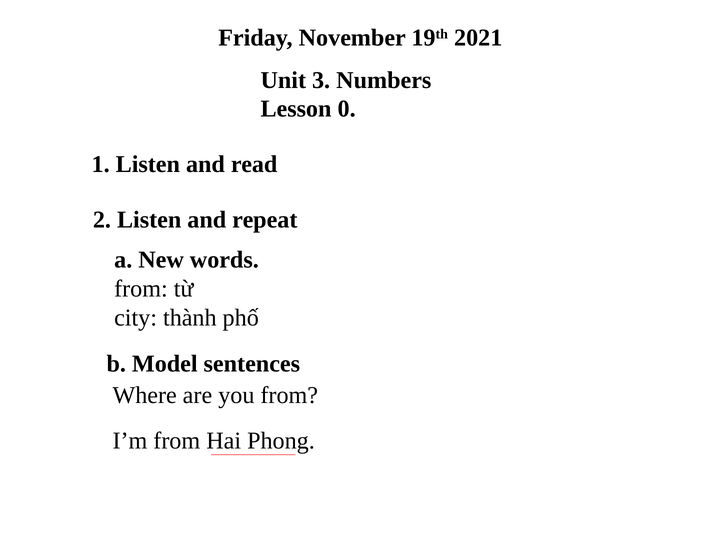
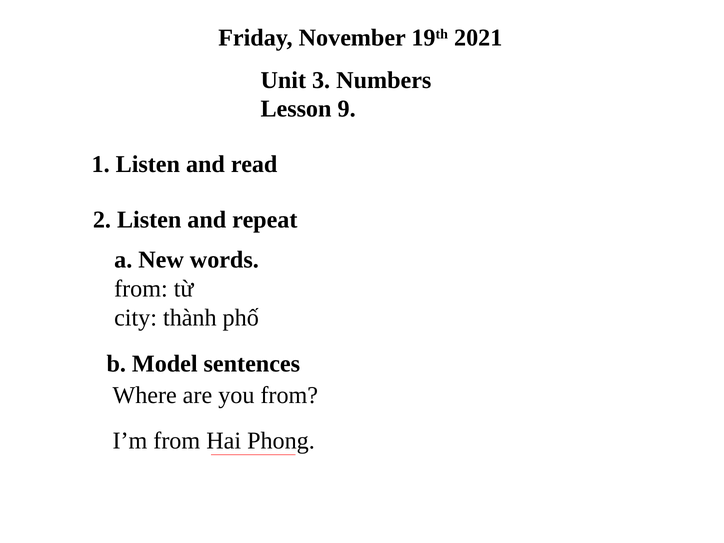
0: 0 -> 9
